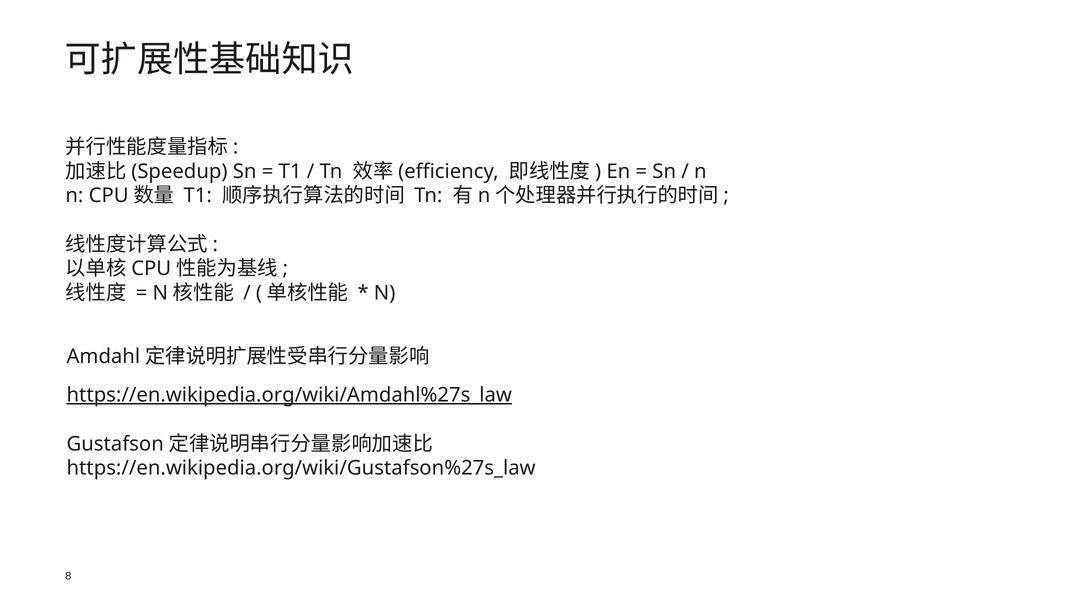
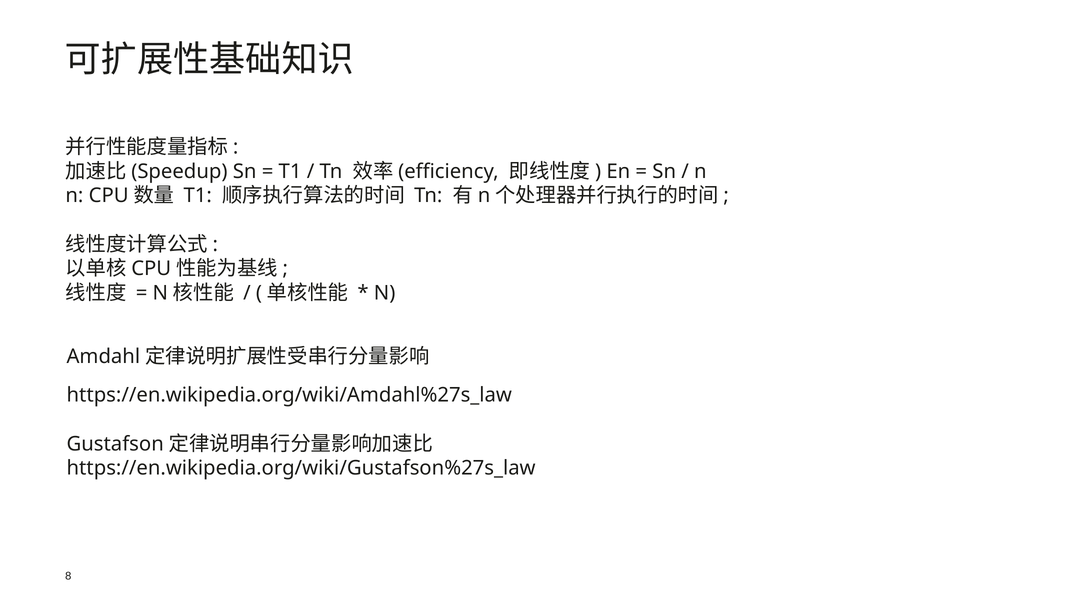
https://en.wikipedia.org/wiki/Amdahl%27s_law underline: present -> none
